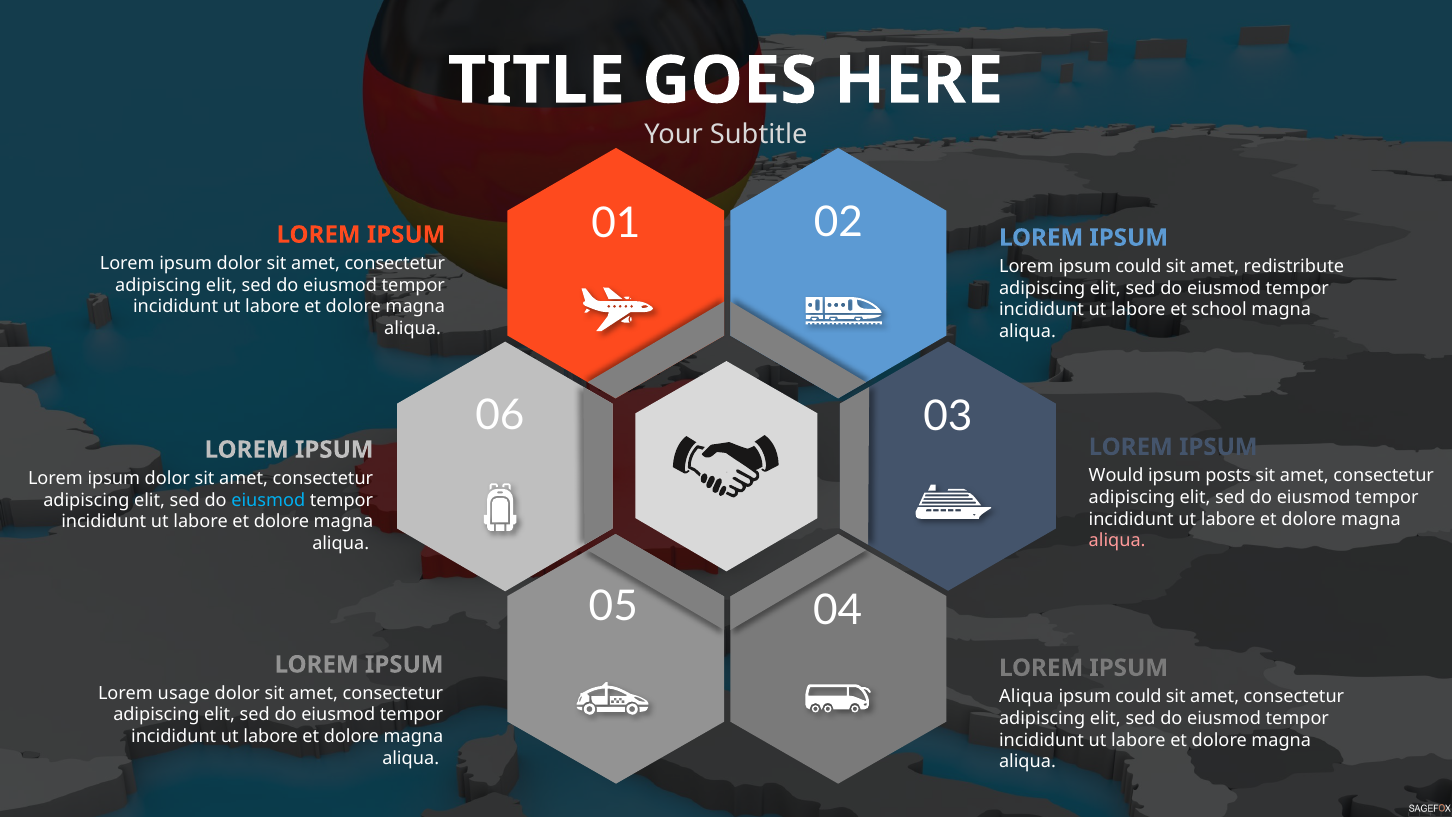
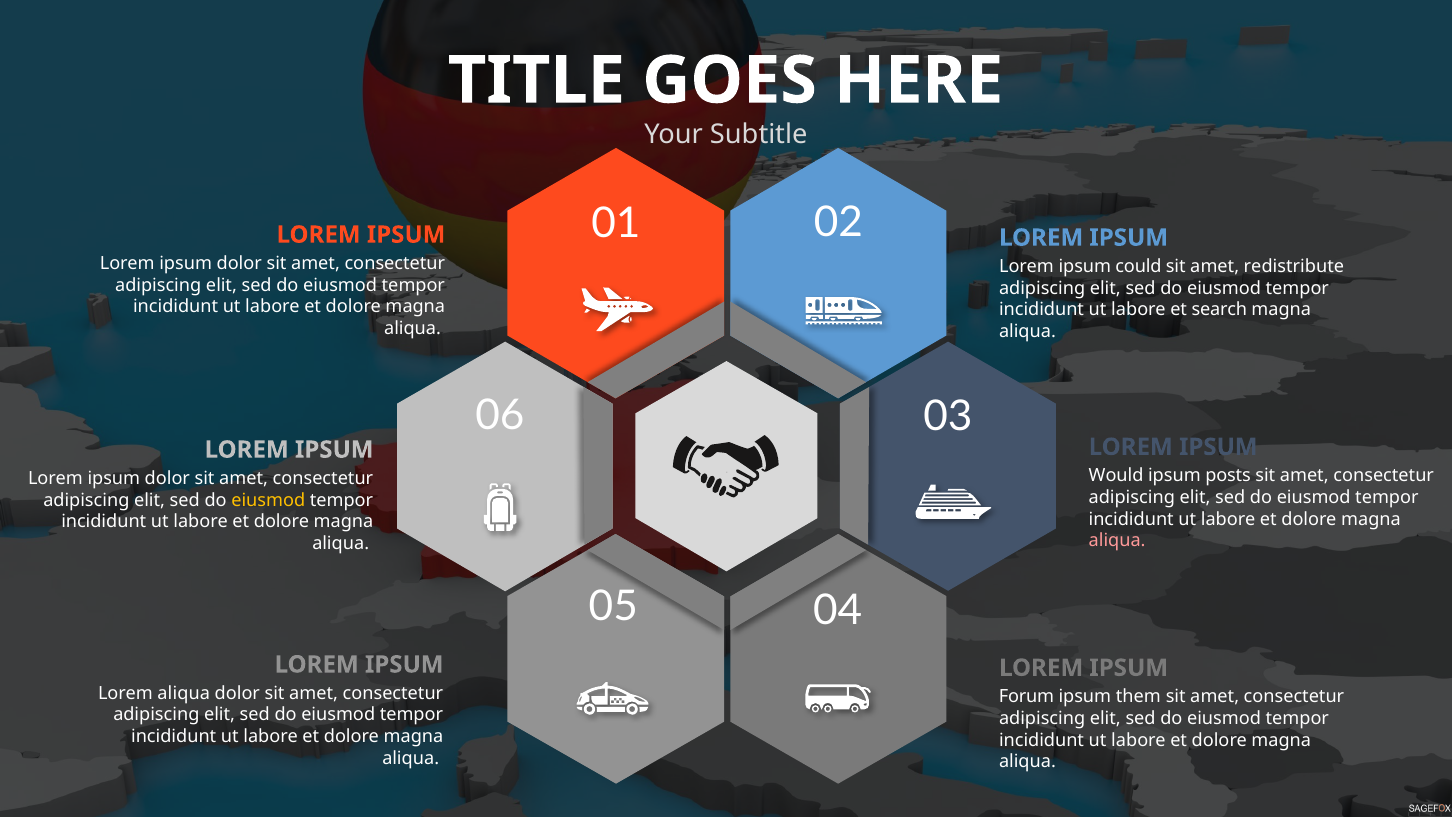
school: school -> search
eiusmod at (268, 500) colour: light blue -> yellow
Lorem usage: usage -> aliqua
Aliqua at (1026, 696): Aliqua -> Forum
could at (1138, 696): could -> them
